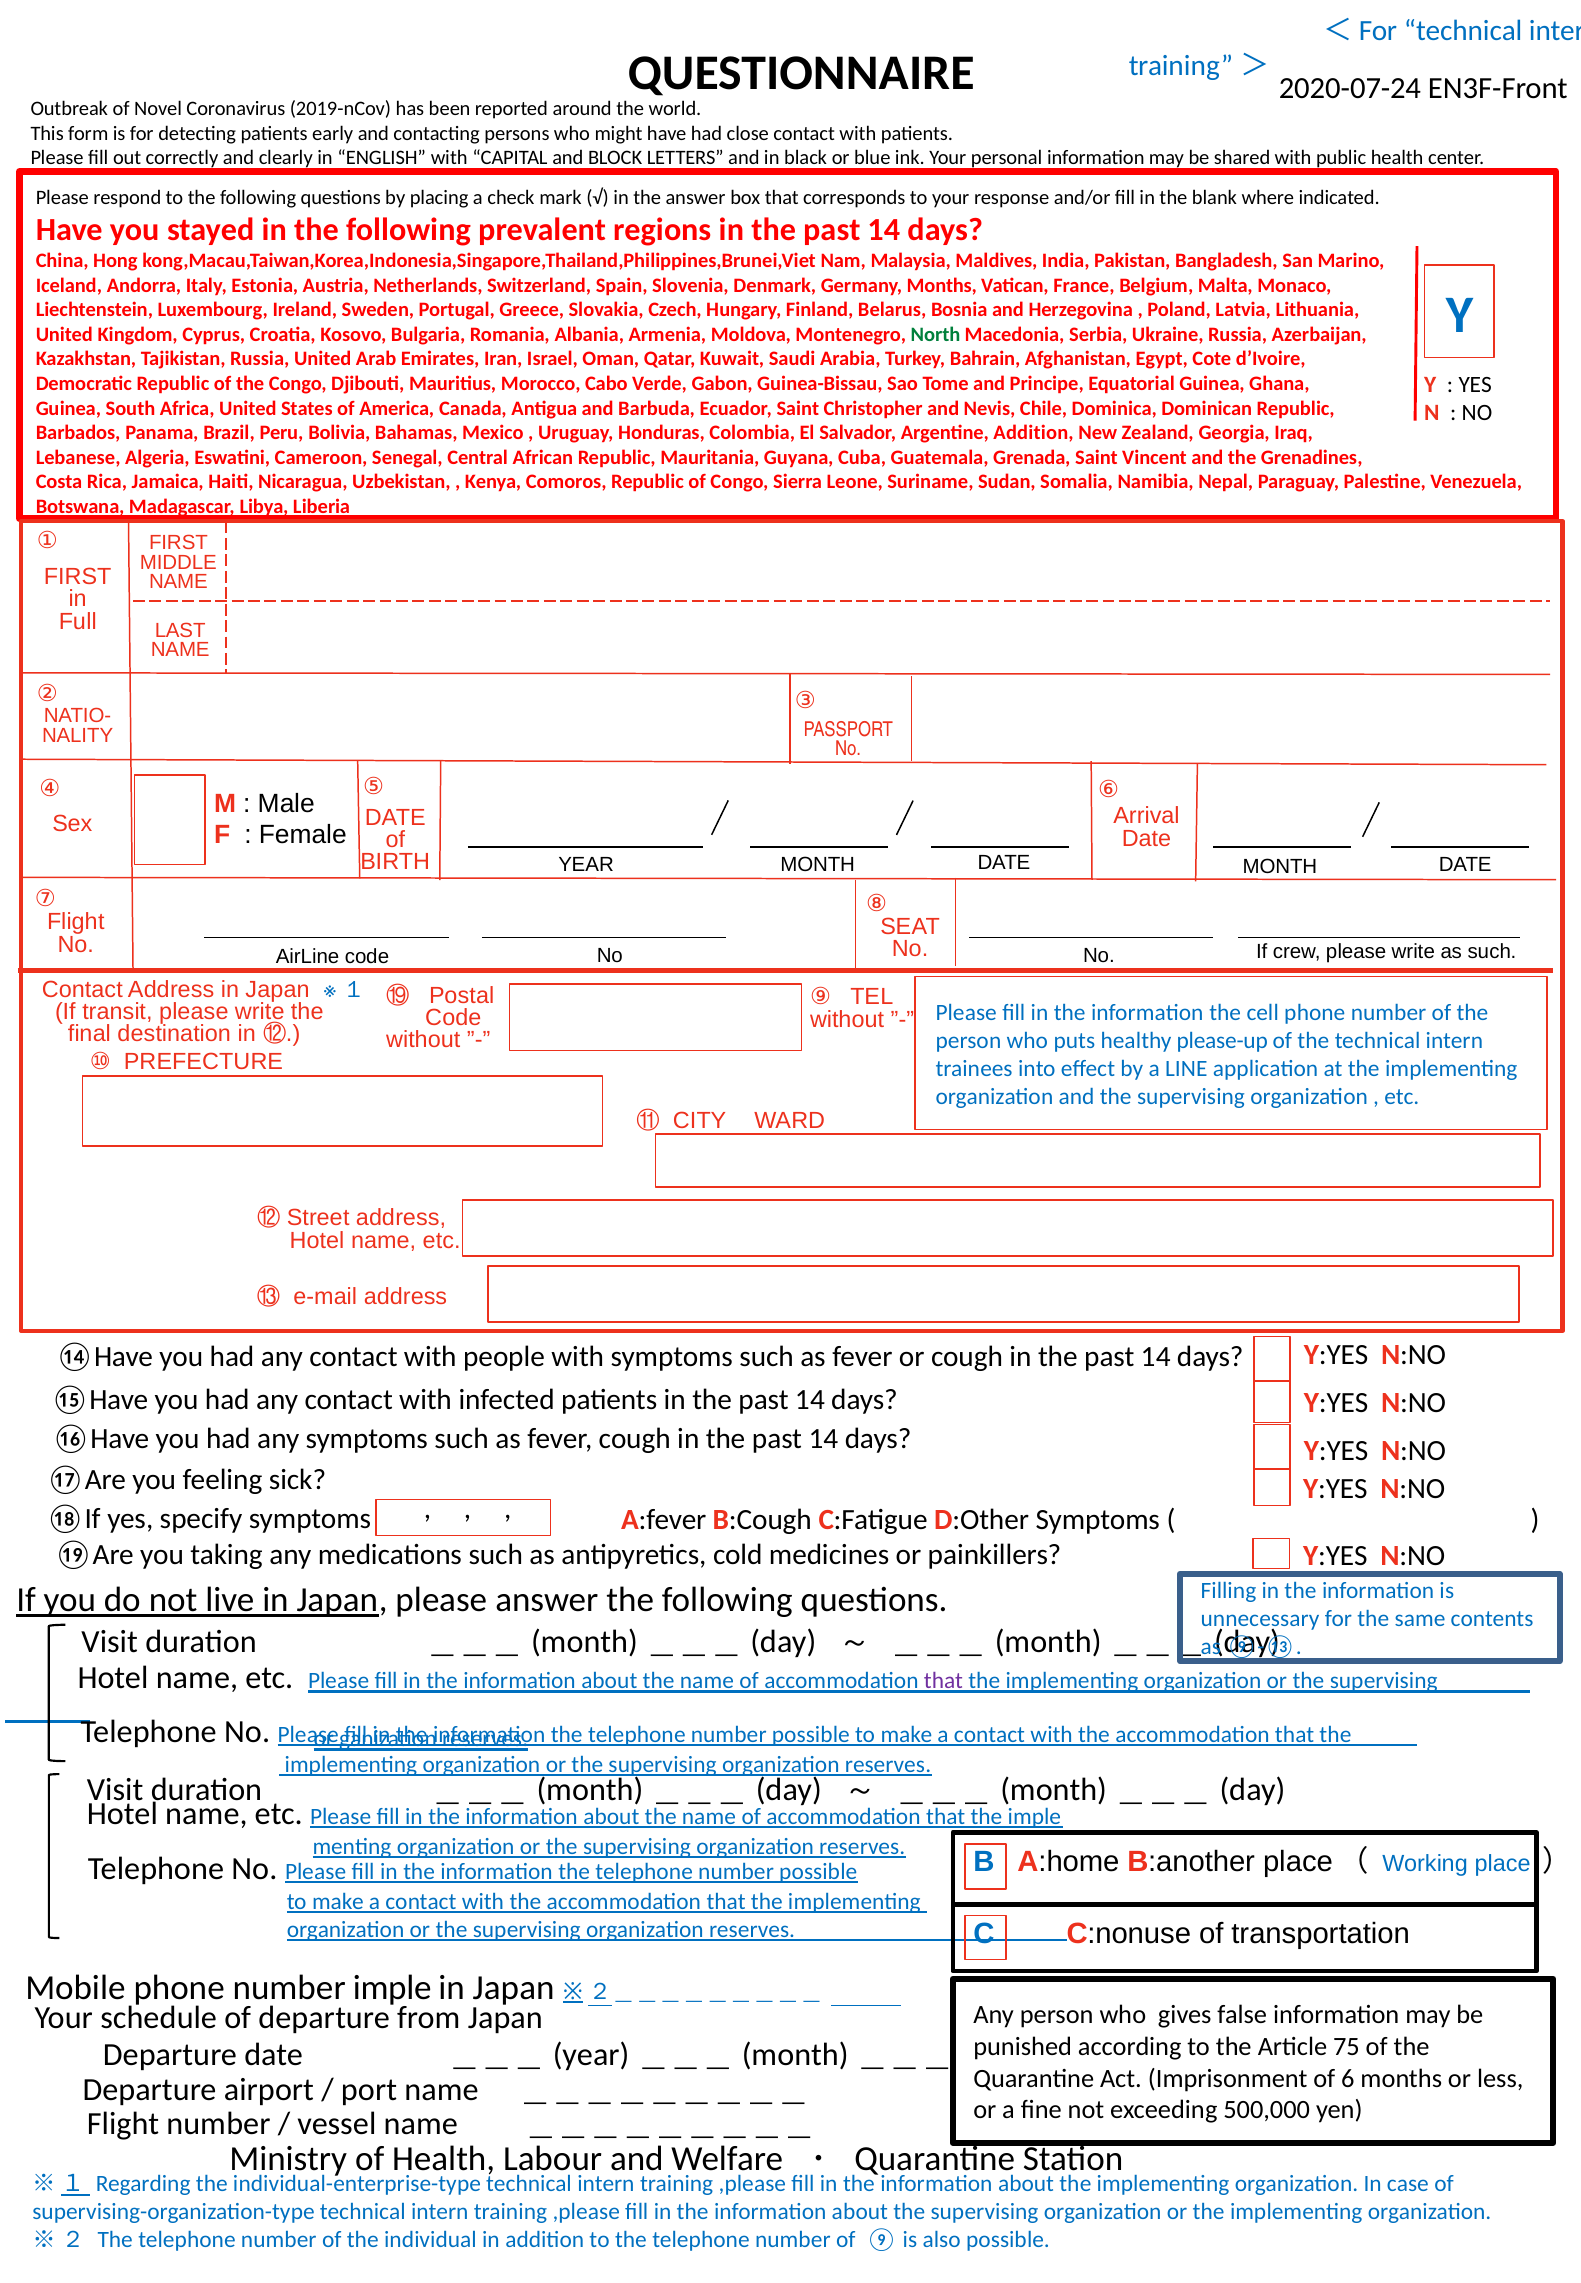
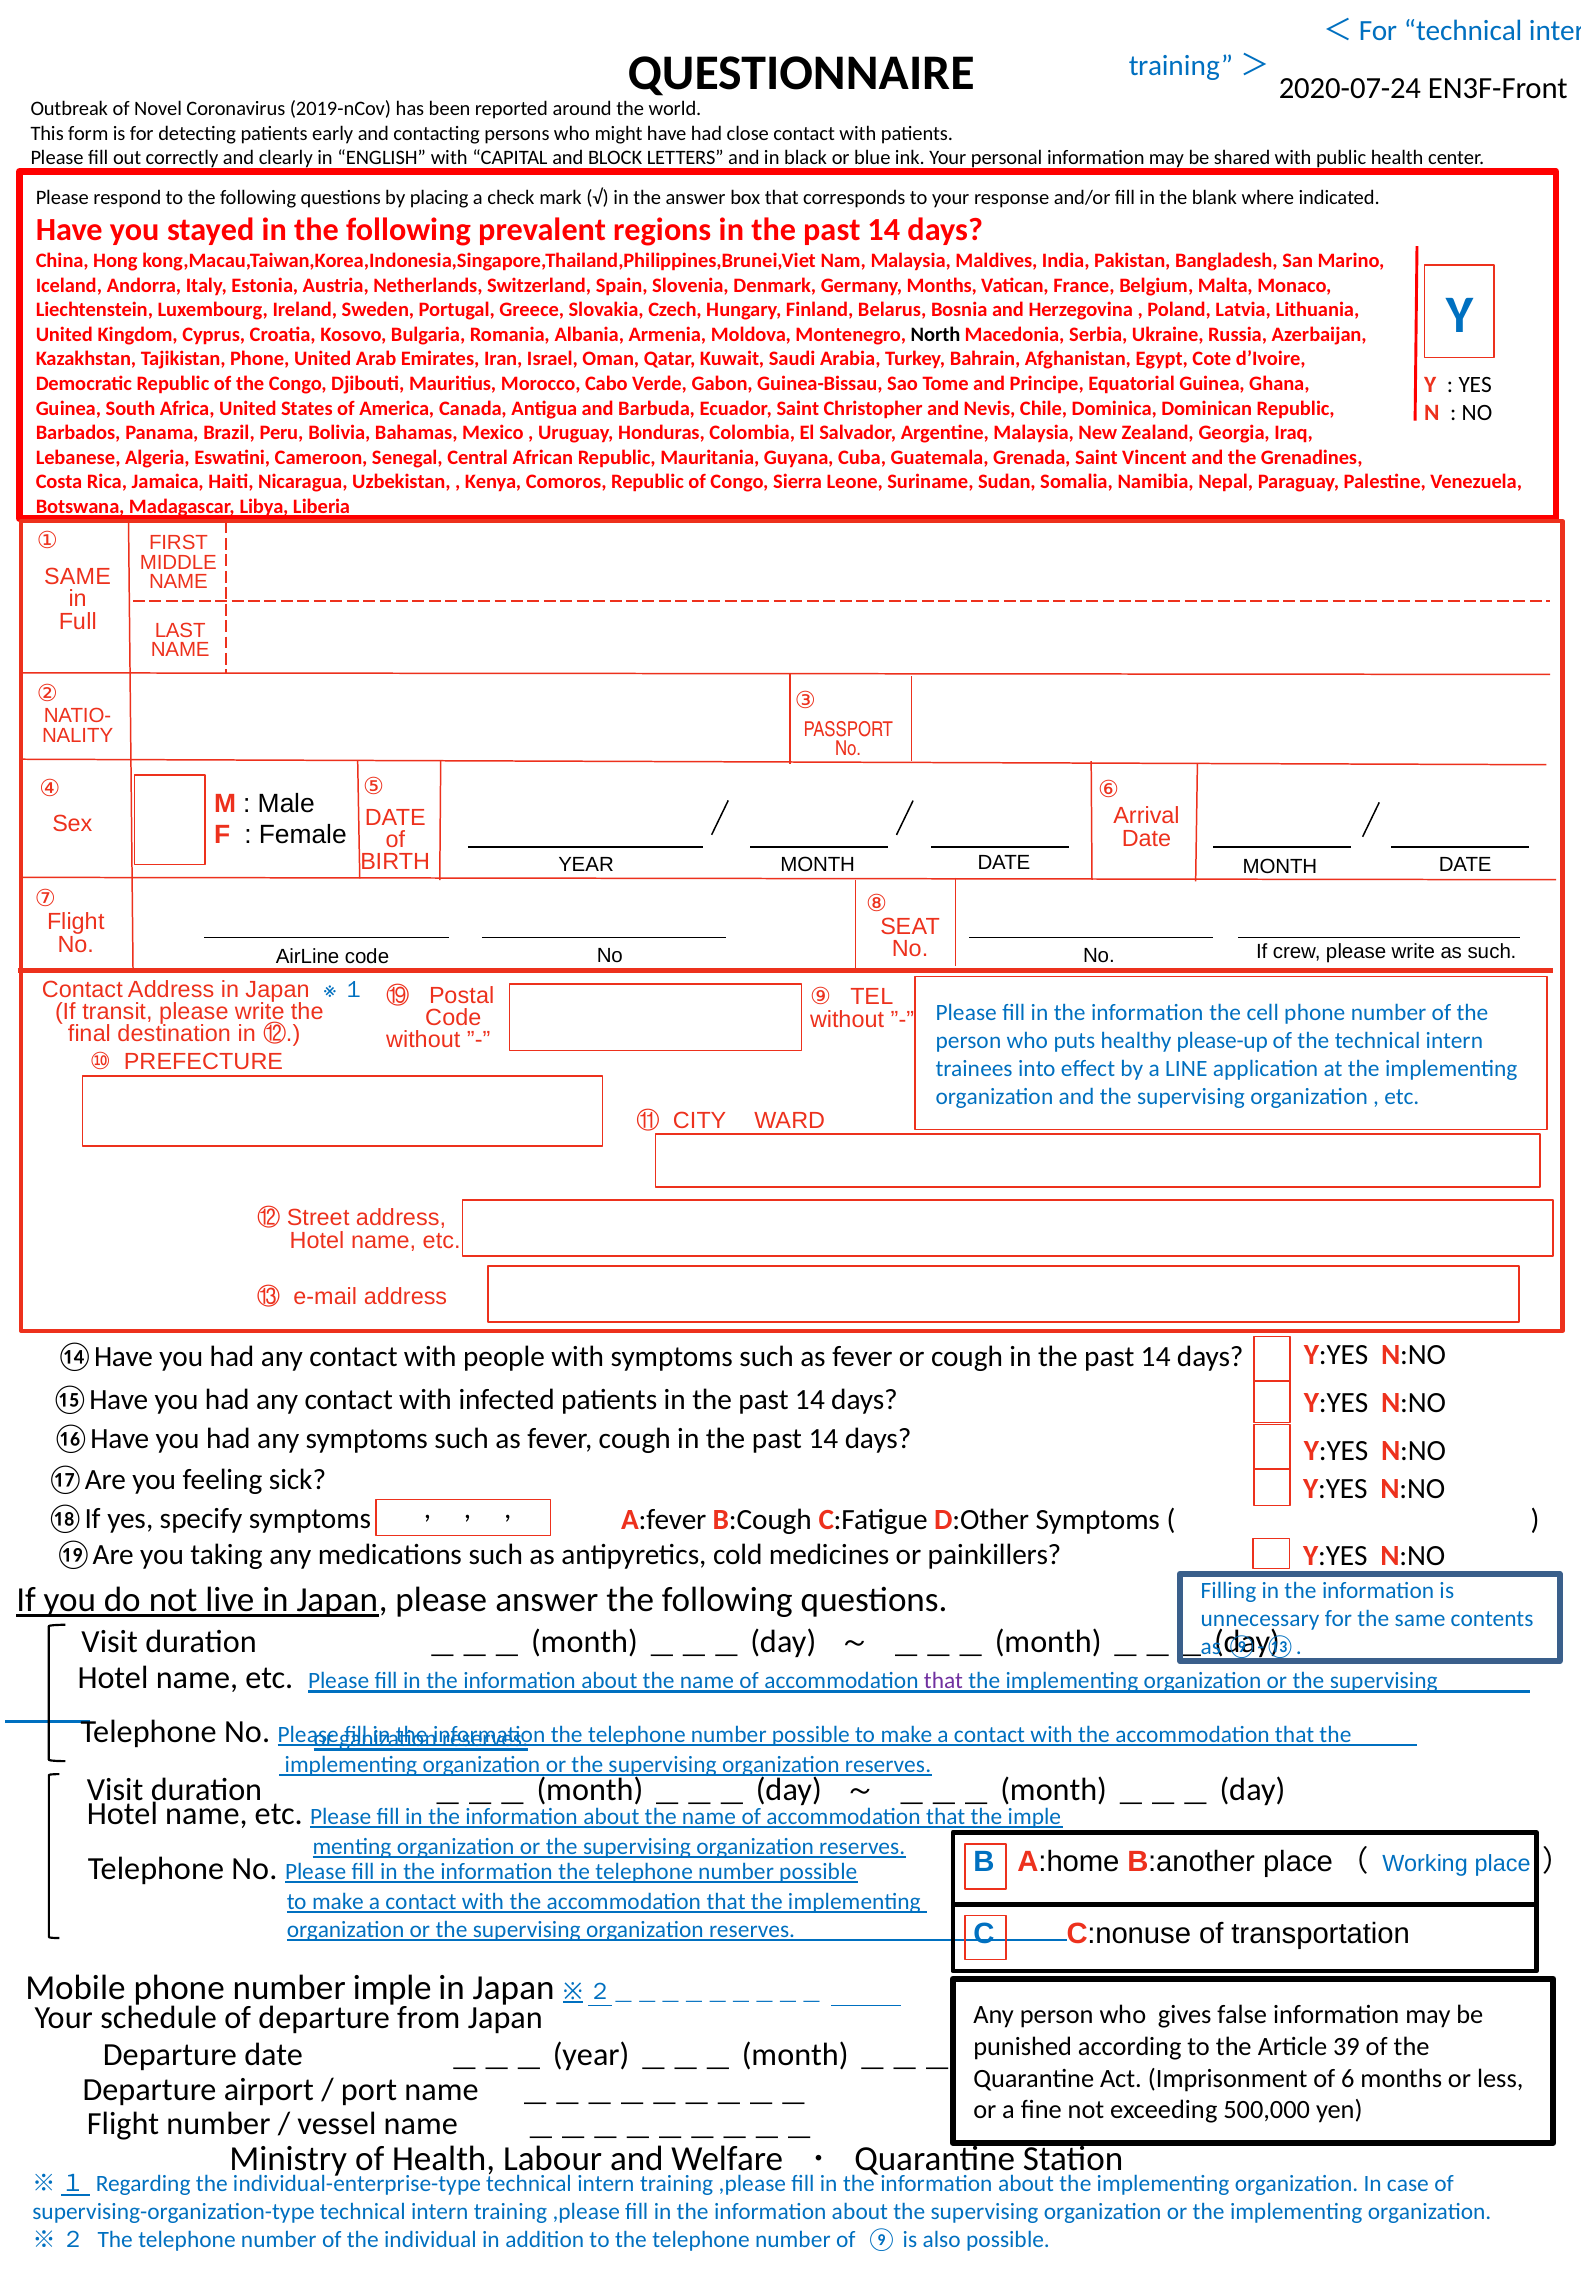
North colour: green -> black
Tajikistan Russia: Russia -> Phone
Argentine Addition: Addition -> Malaysia
FIRST at (78, 577): FIRST -> SAME
75: 75 -> 39
